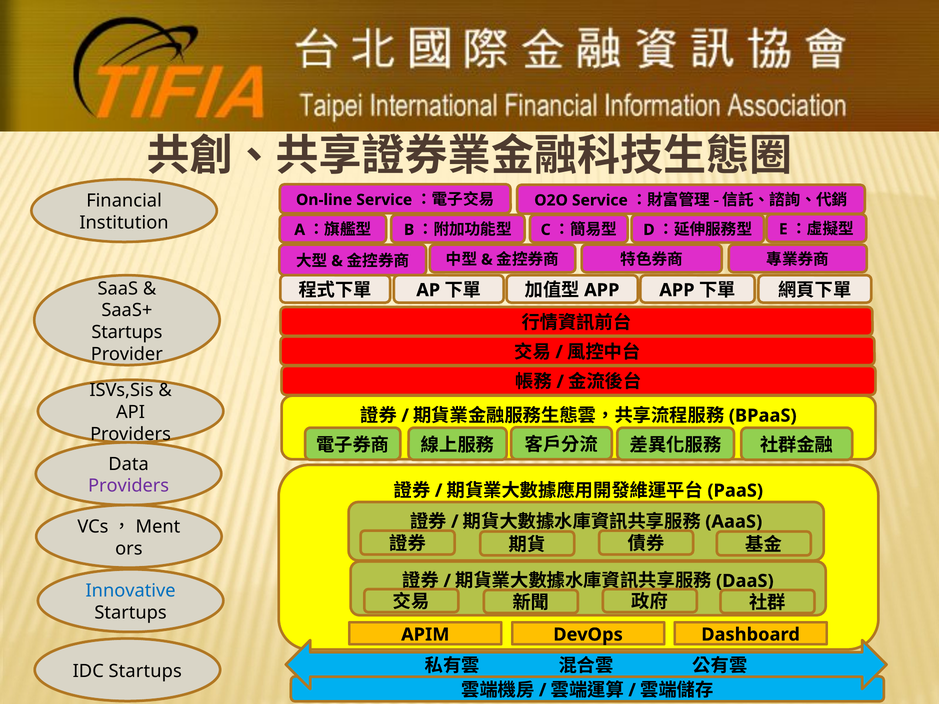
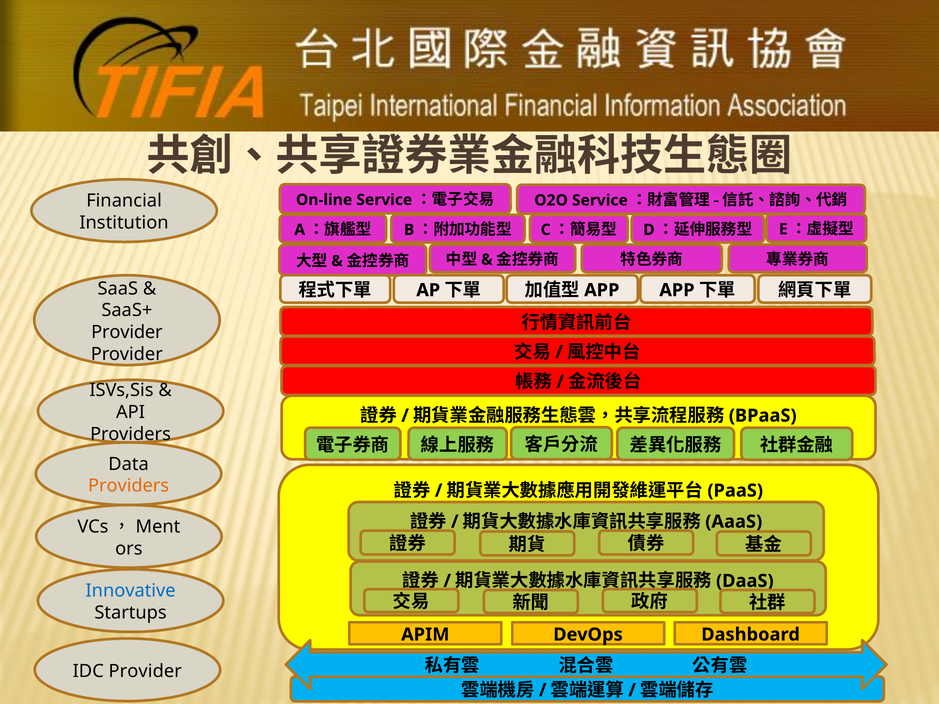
Startups at (127, 332): Startups -> Provider
Providers at (129, 486) colour: purple -> orange
IDC Startups: Startups -> Provider
